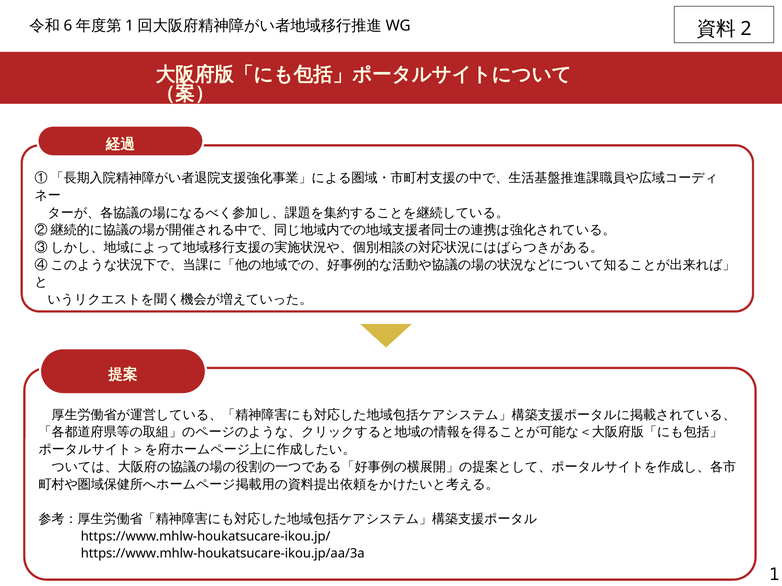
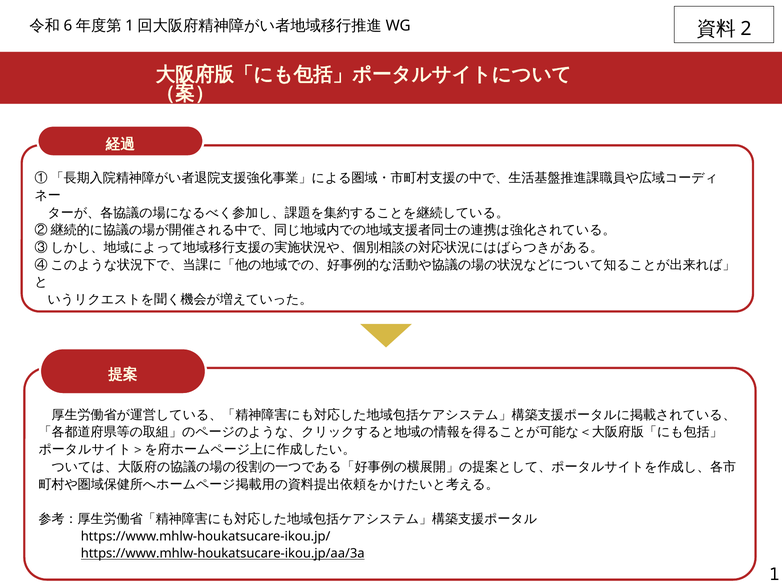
https://www.mhlw-houkatsucare-ikou.jp/aa/3a underline: none -> present
